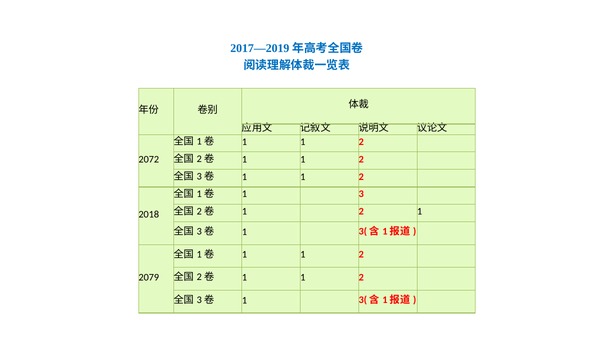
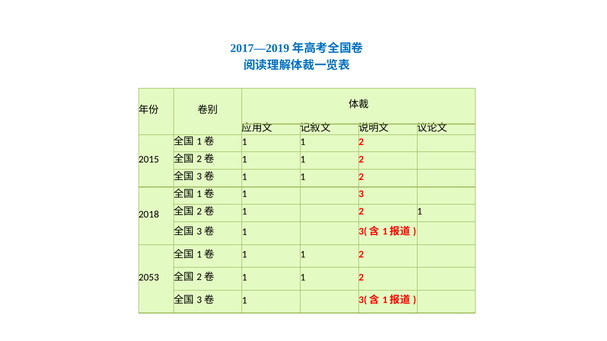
2072: 2072 -> 2015
2079: 2079 -> 2053
